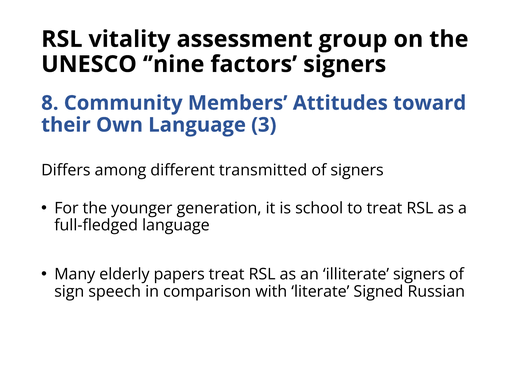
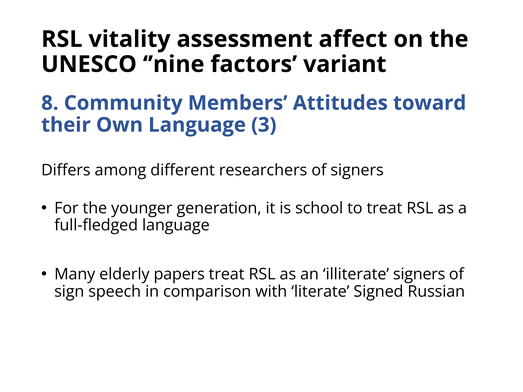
group: group -> affect
factors signers: signers -> variant
transmitted: transmitted -> researchers
